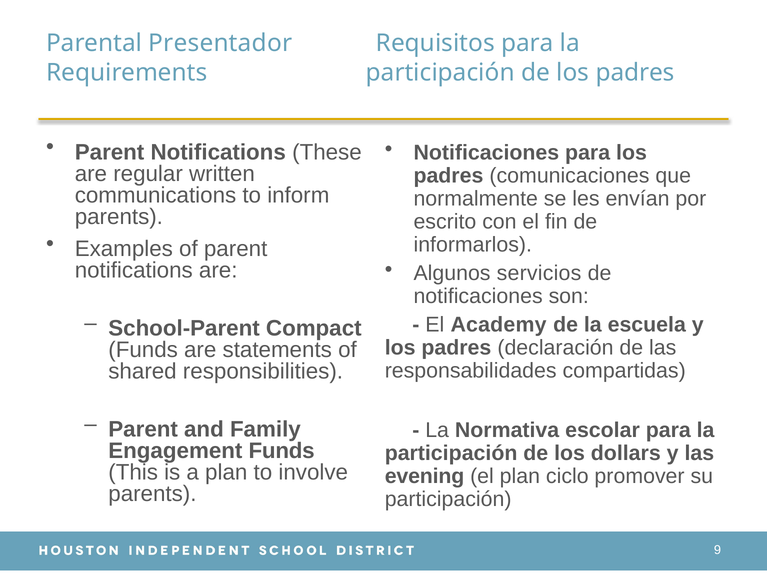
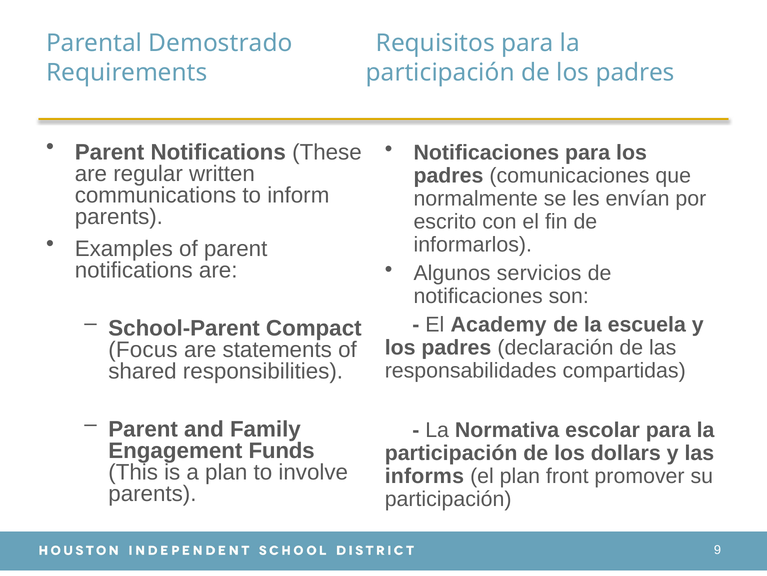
Presentador: Presentador -> Demostrado
Funds at (143, 350): Funds -> Focus
evening: evening -> informs
ciclo: ciclo -> front
